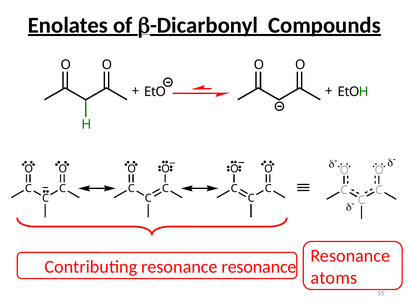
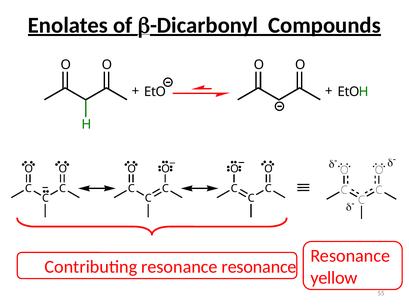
atoms: atoms -> yellow
